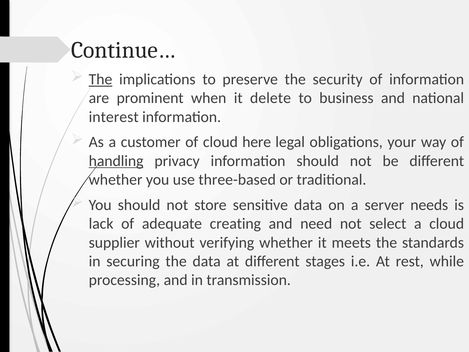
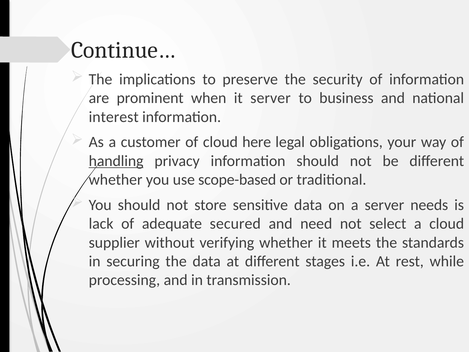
The at (101, 79) underline: present -> none
it delete: delete -> server
three-based: three-based -> scope-based
creating: creating -> secured
